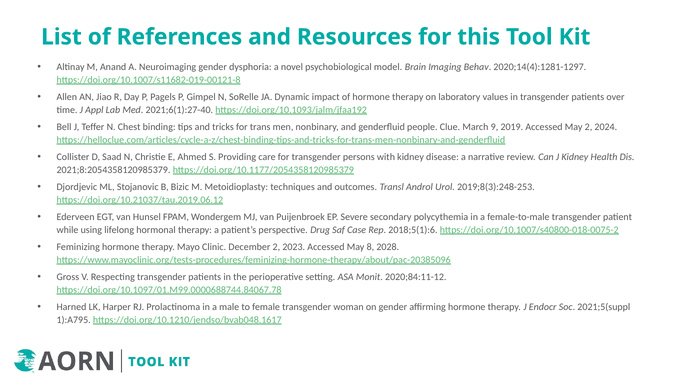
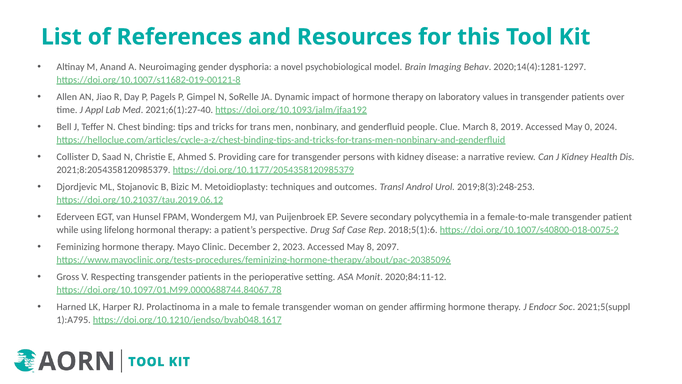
March 9: 9 -> 8
May 2: 2 -> 0
2028: 2028 -> 2097
